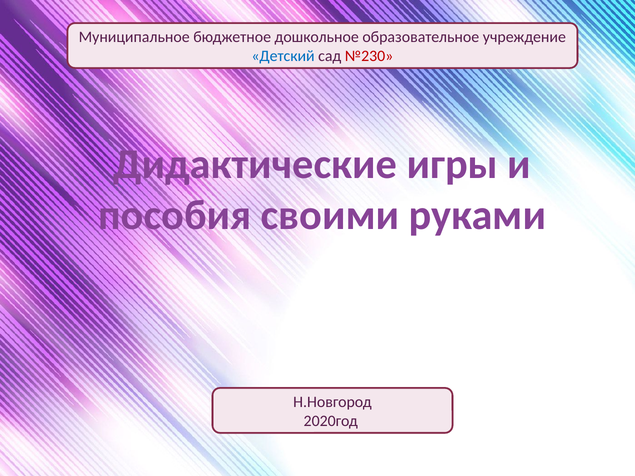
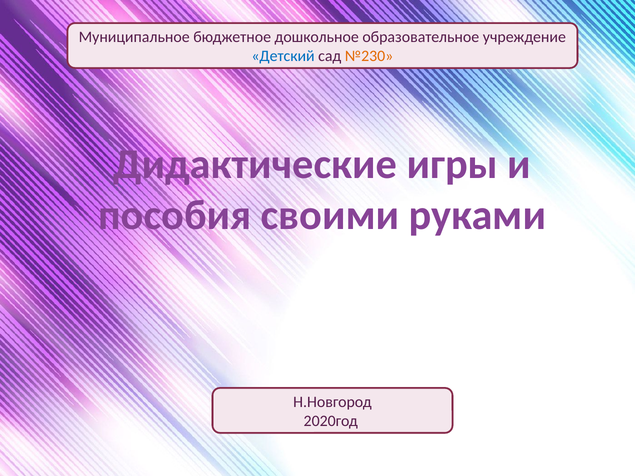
№230 colour: red -> orange
